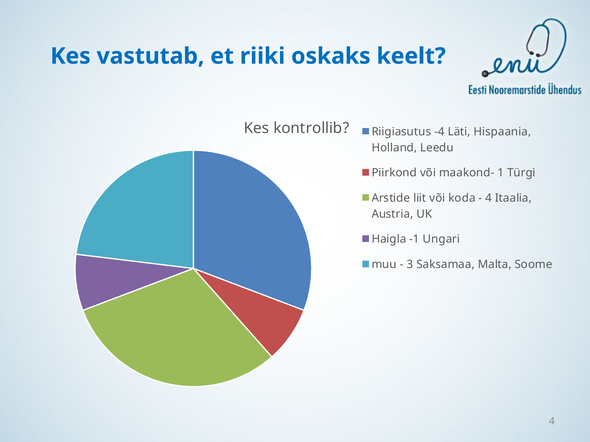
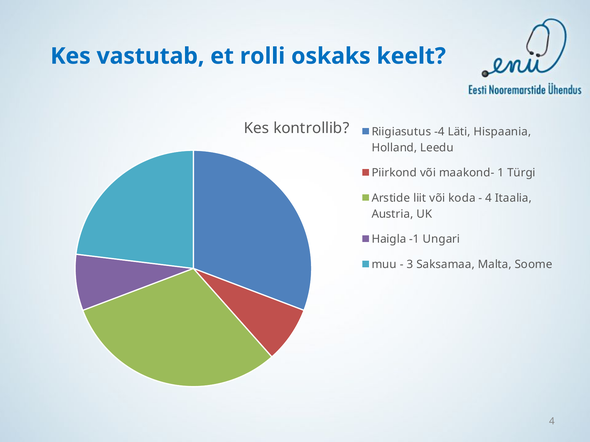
riiki: riiki -> rolli
